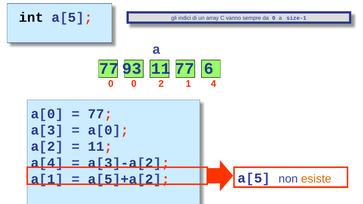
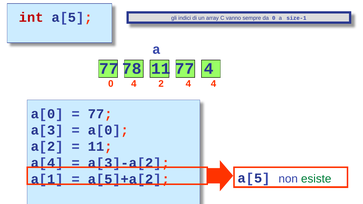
int colour: black -> red
93: 93 -> 78
77 6: 6 -> 4
0 0: 0 -> 4
2 1: 1 -> 4
esiste colour: orange -> green
